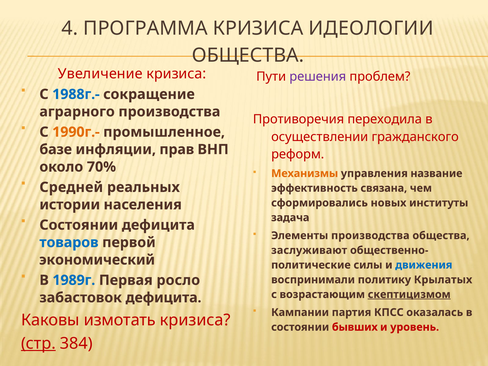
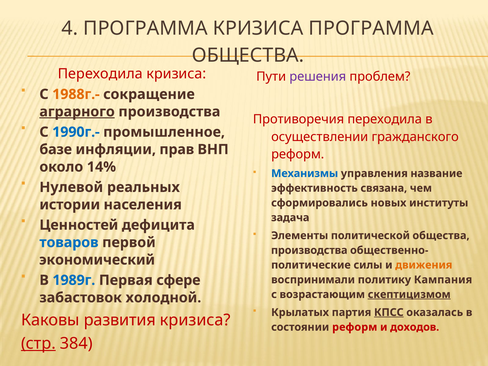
КРИЗИСА ИДЕОЛОГИИ: ИДЕОЛОГИИ -> ПРОГРАММА
Увеличение at (100, 74): Увеличение -> Переходила
1988г.- colour: blue -> orange
аграрного underline: none -> present
1990г.- colour: orange -> blue
70%: 70% -> 14%
Механизмы colour: orange -> blue
Средней: Средней -> Нулевой
Состоянии at (79, 225): Состоянии -> Ценностей
Элементы производства: производства -> политической
заслуживают at (309, 250): заслуживают -> производства
движения colour: blue -> orange
росло: росло -> сфере
Крылатых: Крылатых -> Кампания
забастовок дефицита: дефицита -> холодной
Кампании: Кампании -> Крылатых
КПСС underline: none -> present
измотать: измотать -> развития
состоянии бывших: бывших -> реформ
уровень: уровень -> доходов
